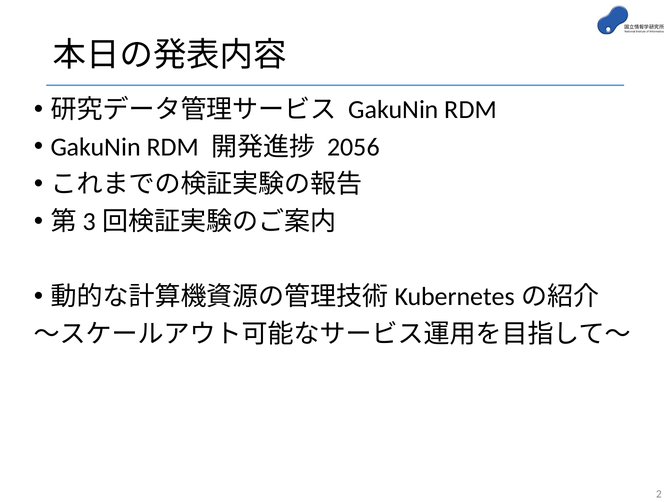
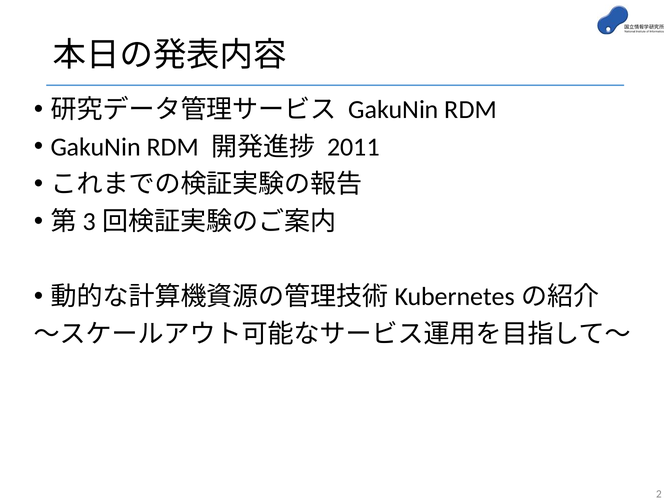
2056: 2056 -> 2011
